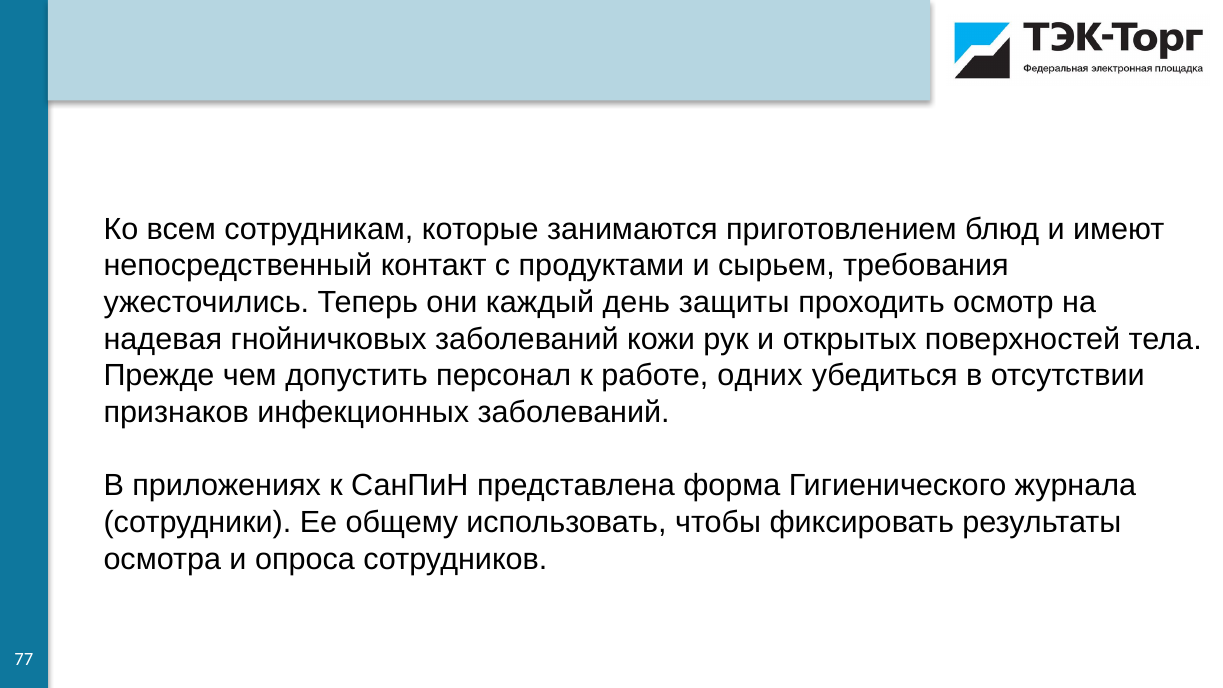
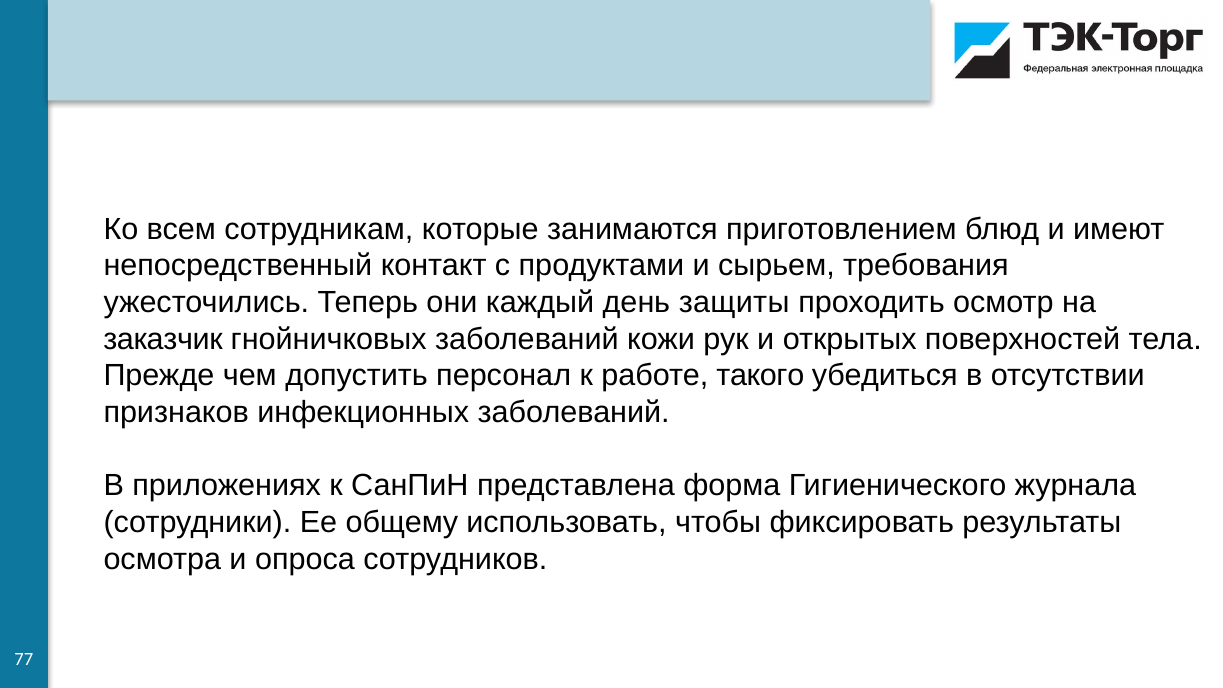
надевая: надевая -> заказчик
одних: одних -> такого
